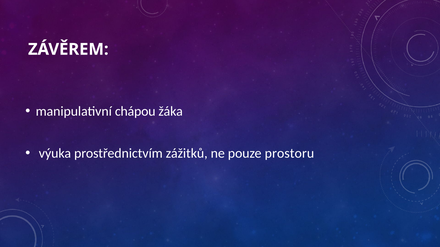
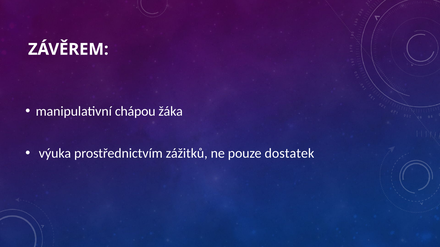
prostoru: prostoru -> dostatek
